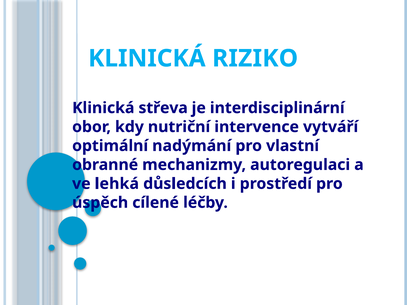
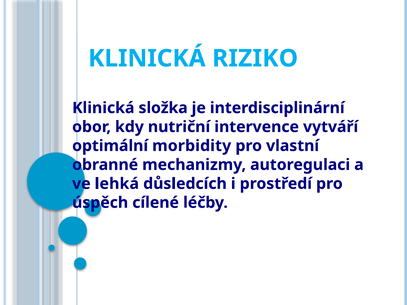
střeva: střeva -> složka
nadýmání: nadýmání -> morbidity
